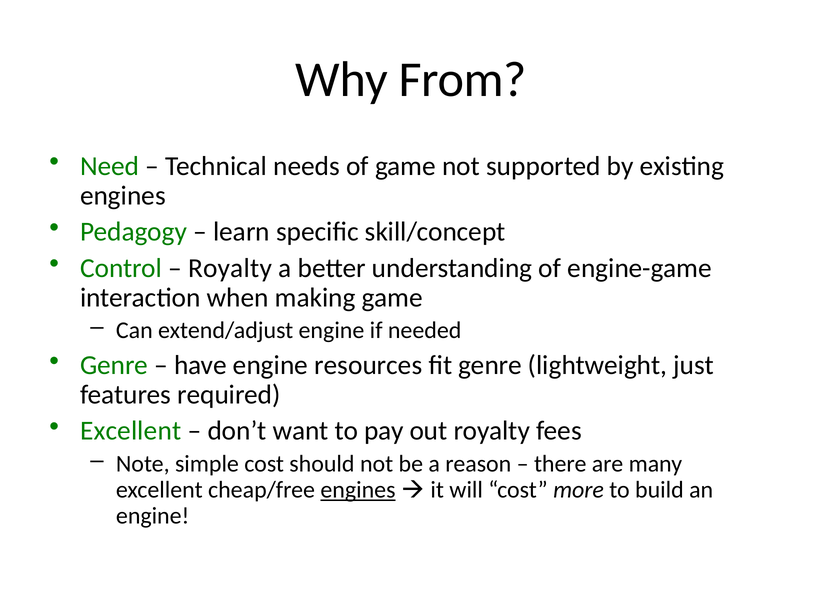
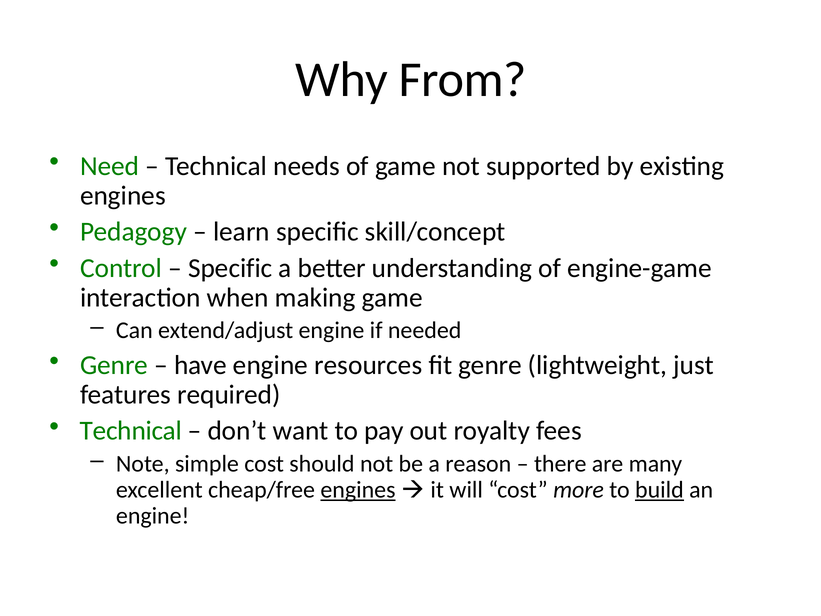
Royalty at (230, 268): Royalty -> Specific
Excellent at (131, 431): Excellent -> Technical
build underline: none -> present
